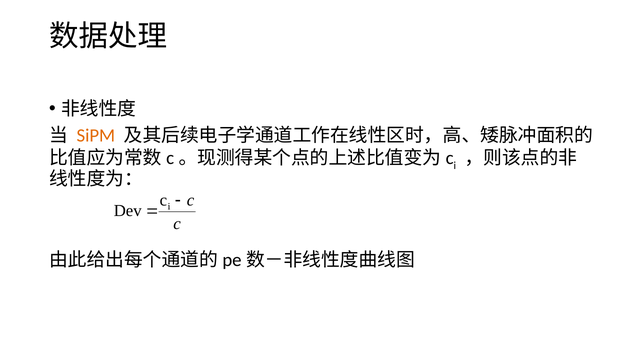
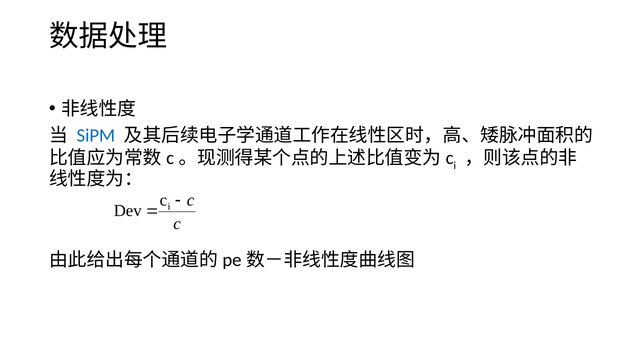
SiPM colour: orange -> blue
